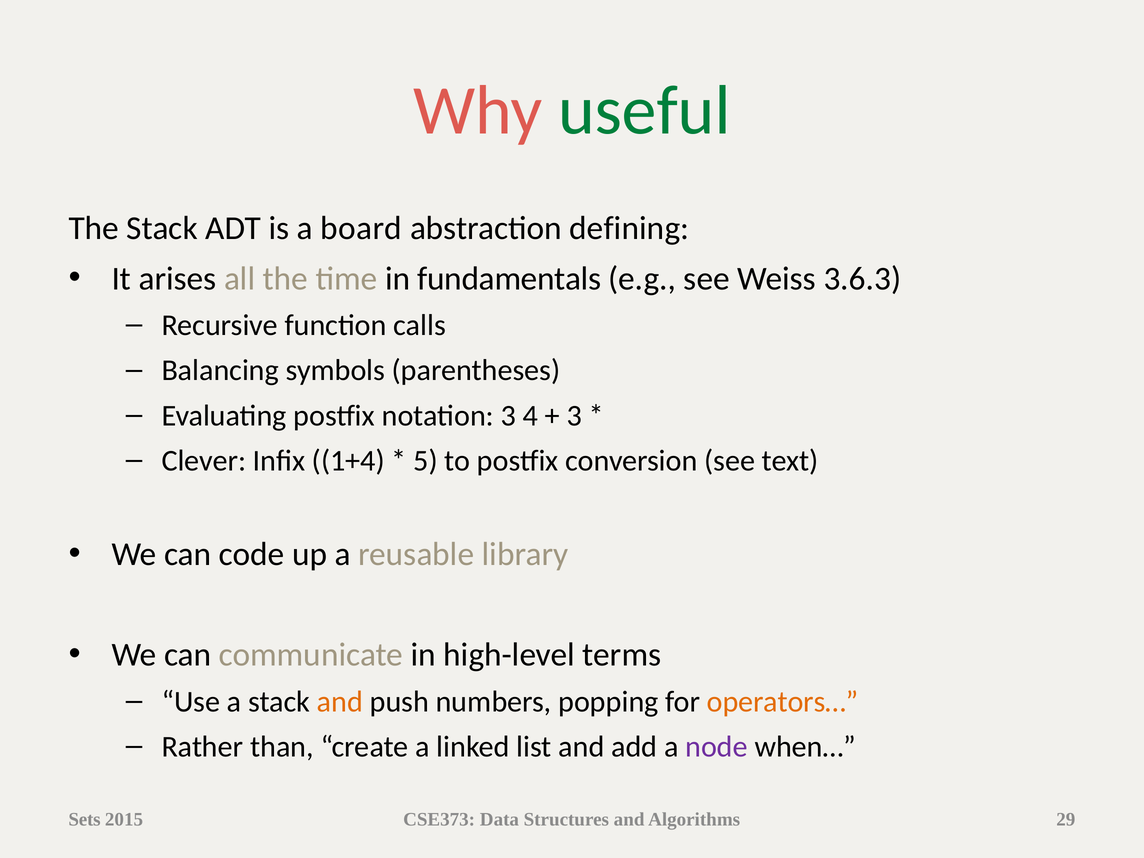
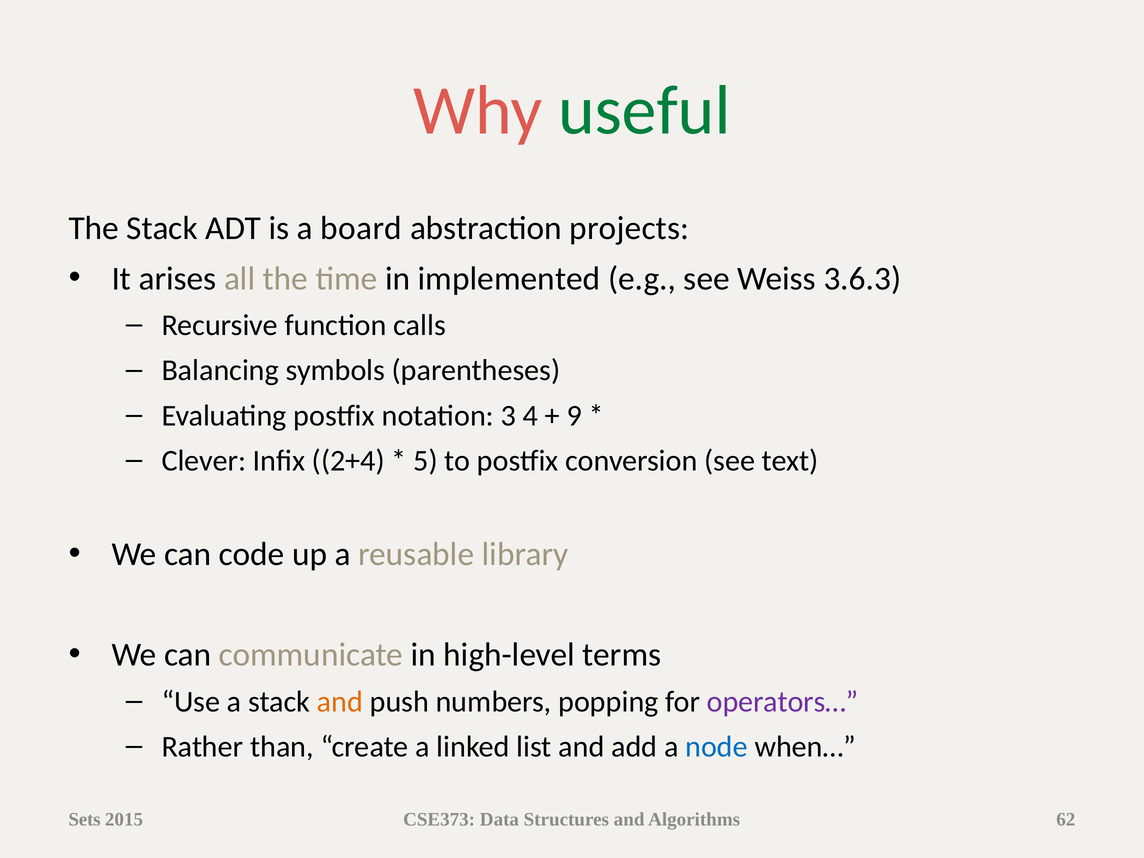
defining: defining -> projects
fundamentals: fundamentals -> implemented
3 at (574, 416): 3 -> 9
1+4: 1+4 -> 2+4
operators… colour: orange -> purple
node colour: purple -> blue
29: 29 -> 62
